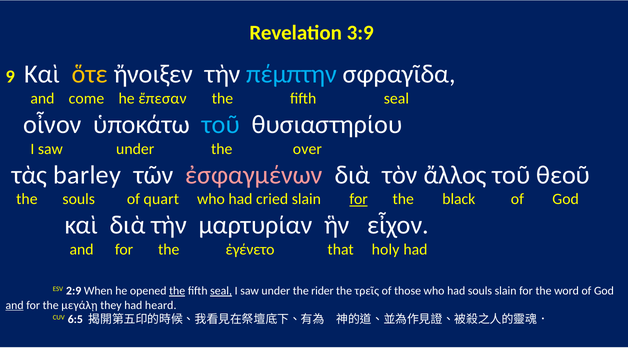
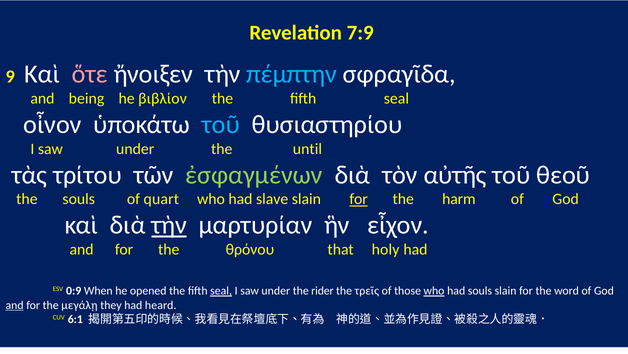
3:9: 3:9 -> 7:9
ὅτε colour: yellow -> pink
come: come -> being
ἔπεσαν: ἔπεσαν -> βιβλίον
over: over -> until
barley: barley -> τρίτου
ἐσφαγμένων colour: pink -> light green
ἄλλος: ἄλλος -> αὐτῆς
cried: cried -> slave
black: black -> harm
τὴν at (169, 225) underline: none -> present
ἐγένετο: ἐγένετο -> θρόνου
2:9: 2:9 -> 0:9
the at (177, 291) underline: present -> none
who at (434, 291) underline: none -> present
6:5: 6:5 -> 6:1
